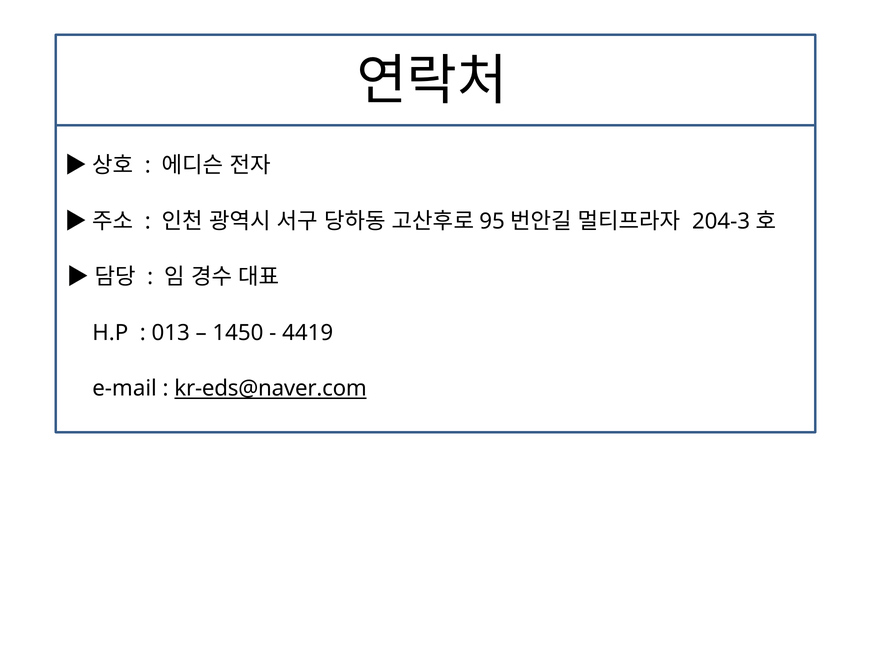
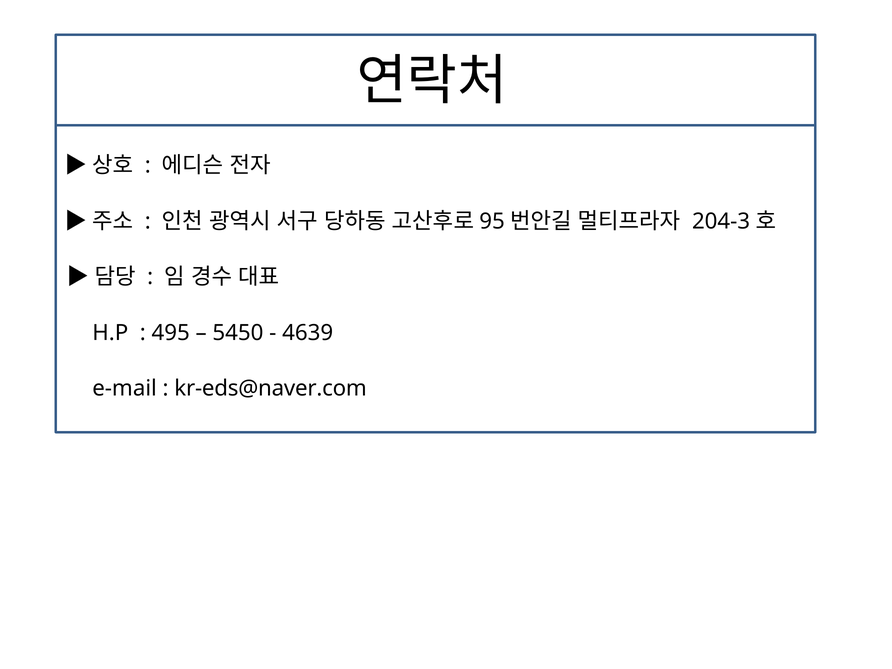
013: 013 -> 495
1450: 1450 -> 5450
4419: 4419 -> 4639
kr-eds@naver.com underline: present -> none
